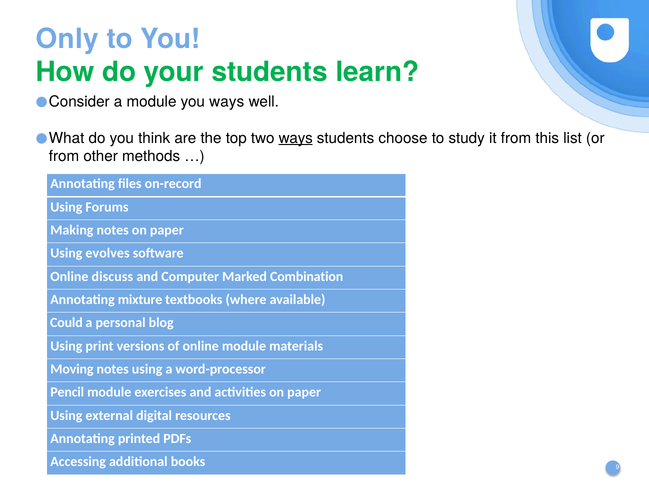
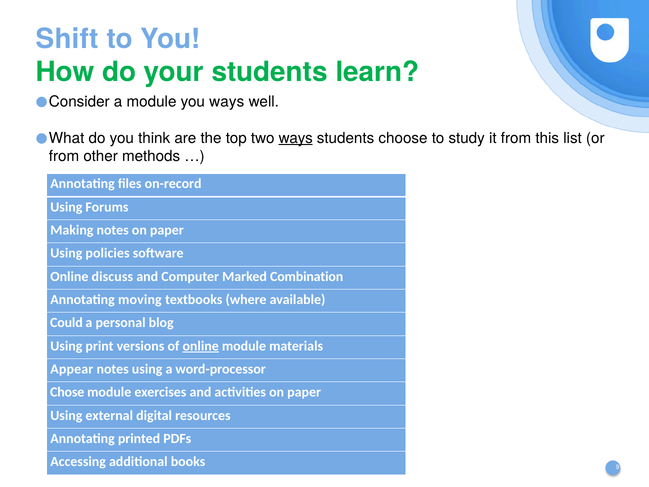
Only: Only -> Shift
evolves: evolves -> policies
mixture: mixture -> moving
online at (201, 346) underline: none -> present
Moving: Moving -> Appear
Pencil: Pencil -> Chose
